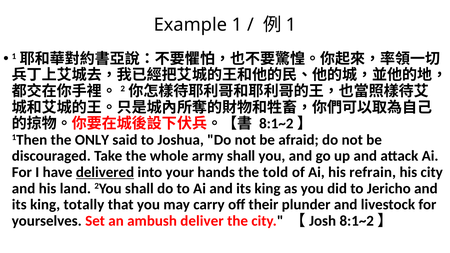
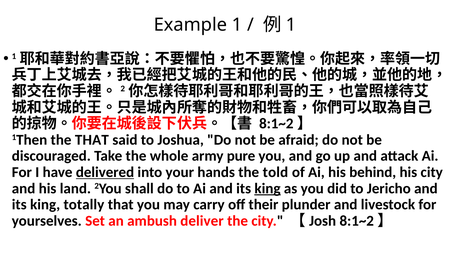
the ONLY: ONLY -> THAT
army shall: shall -> pure
refrain: refrain -> behind
king at (268, 189) underline: none -> present
